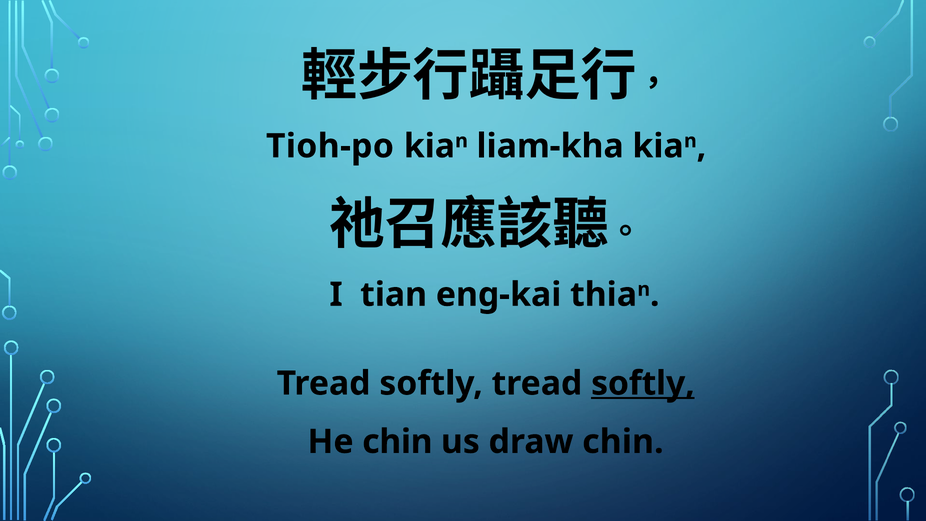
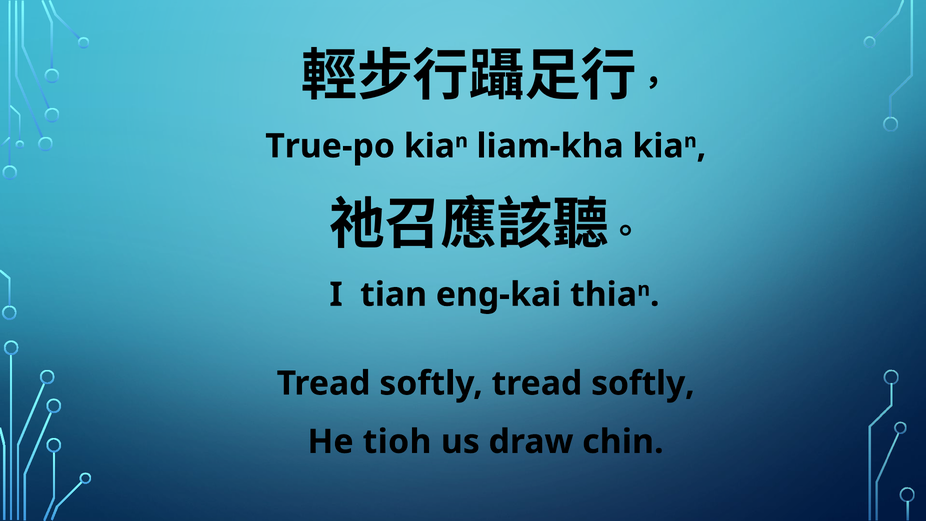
Tioh-po: Tioh-po -> True-po
softly at (643, 383) underline: present -> none
He chin: chin -> tioh
